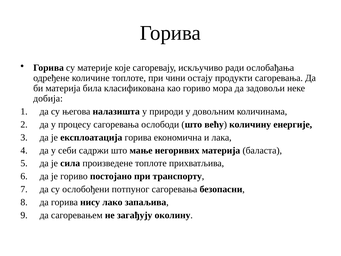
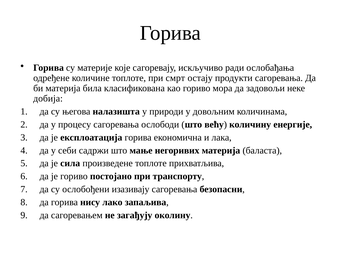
чини: чини -> смрт
потпуног: потпуног -> изазивају
